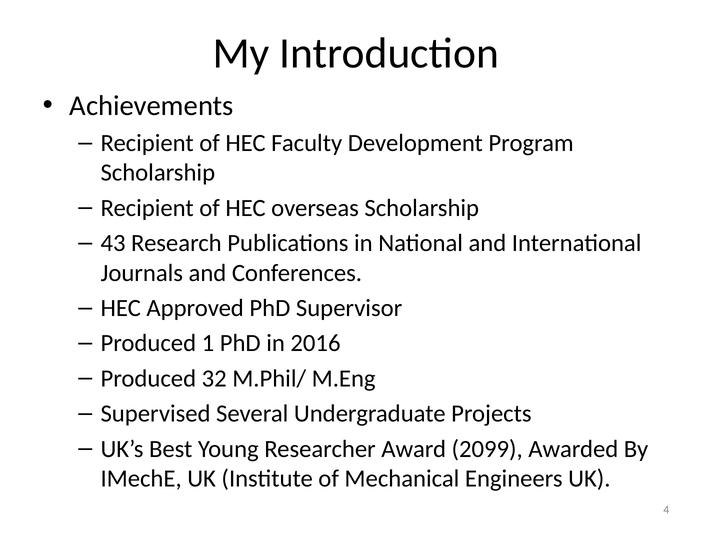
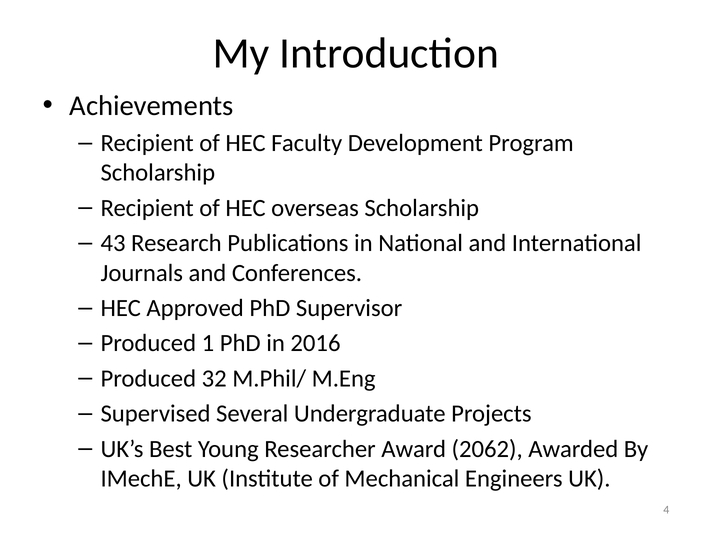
2099: 2099 -> 2062
